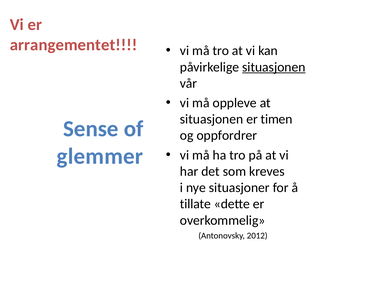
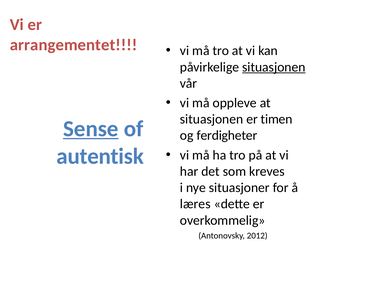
Sense underline: none -> present
oppfordrer: oppfordrer -> ferdigheter
glemmer: glemmer -> autentisk
tillate: tillate -> læres
